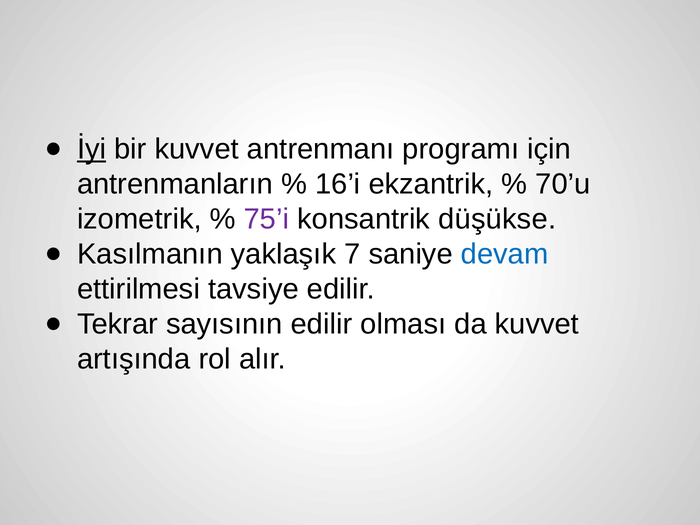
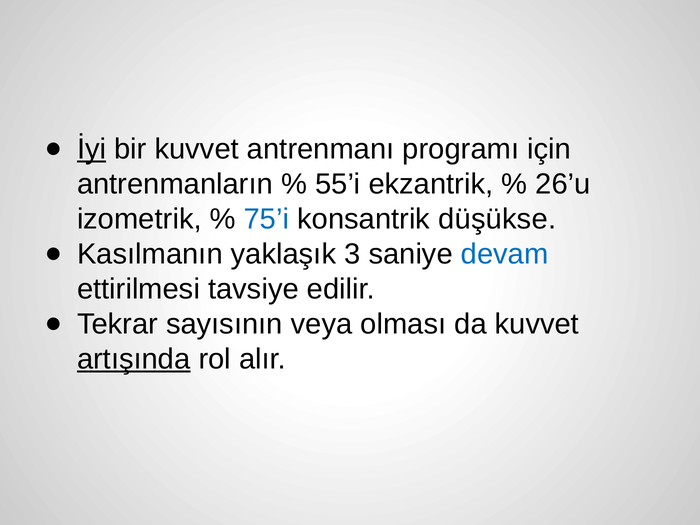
16’i: 16’i -> 55’i
70’u: 70’u -> 26’u
75’i colour: purple -> blue
7: 7 -> 3
sayısının edilir: edilir -> veya
artışında underline: none -> present
